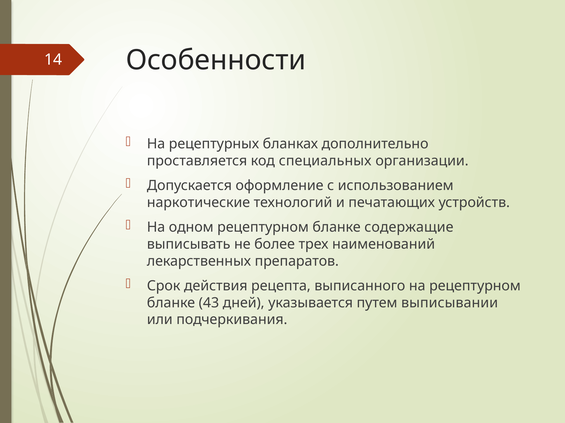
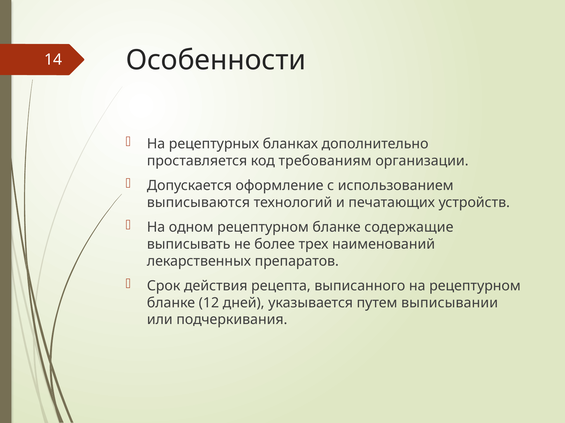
специальных: специальных -> требованиям
наркотические: наркотические -> выписываются
43: 43 -> 12
